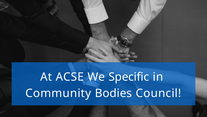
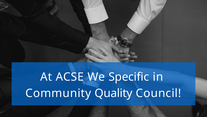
Bodies: Bodies -> Quality
